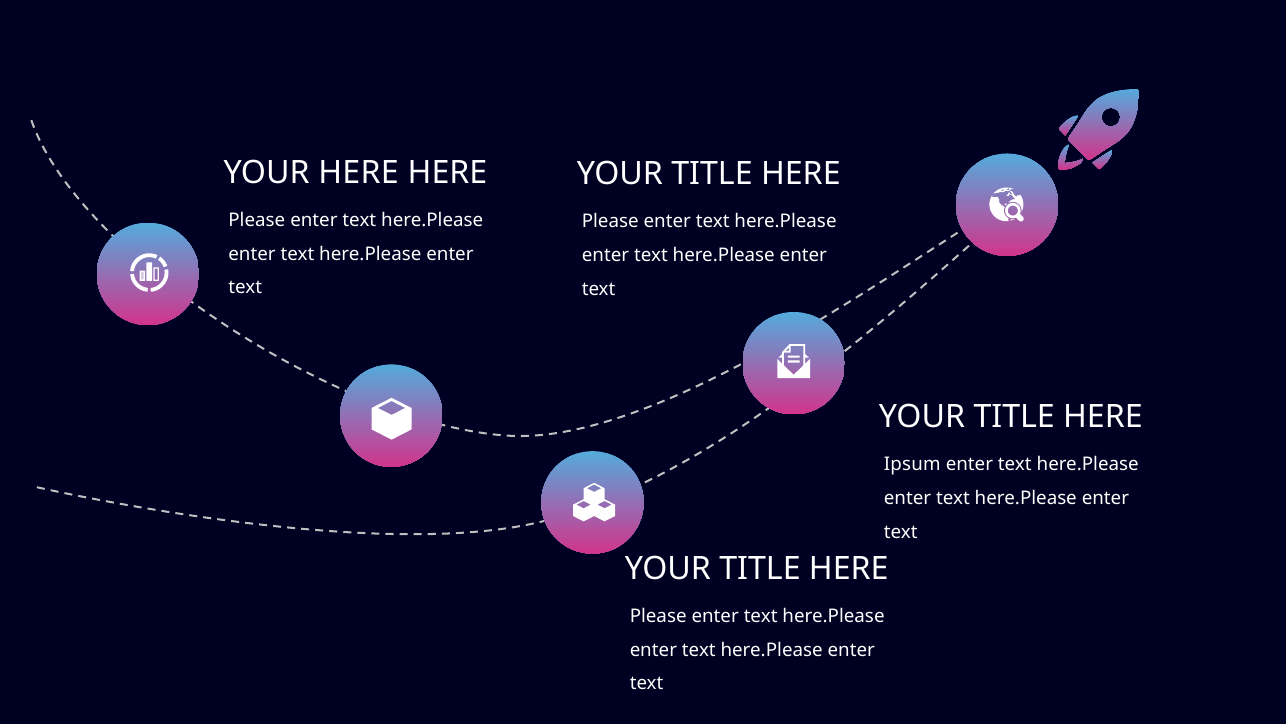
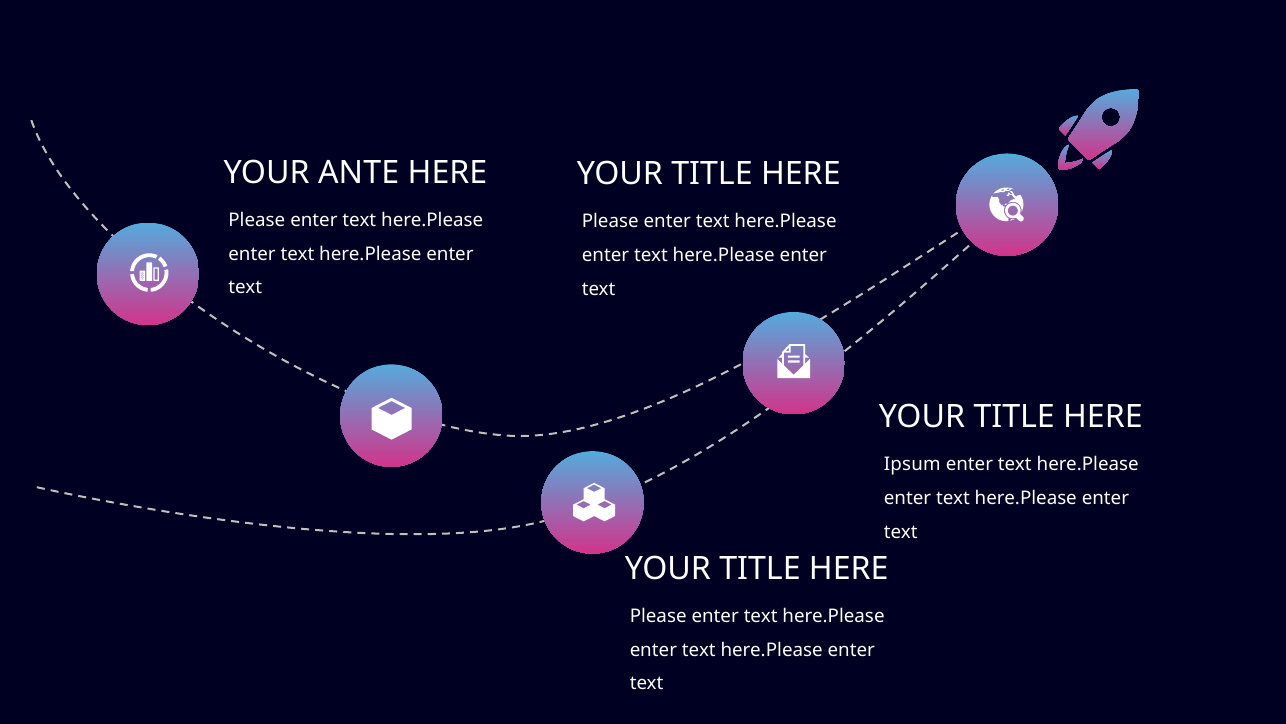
YOUR HERE: HERE -> ANTE
